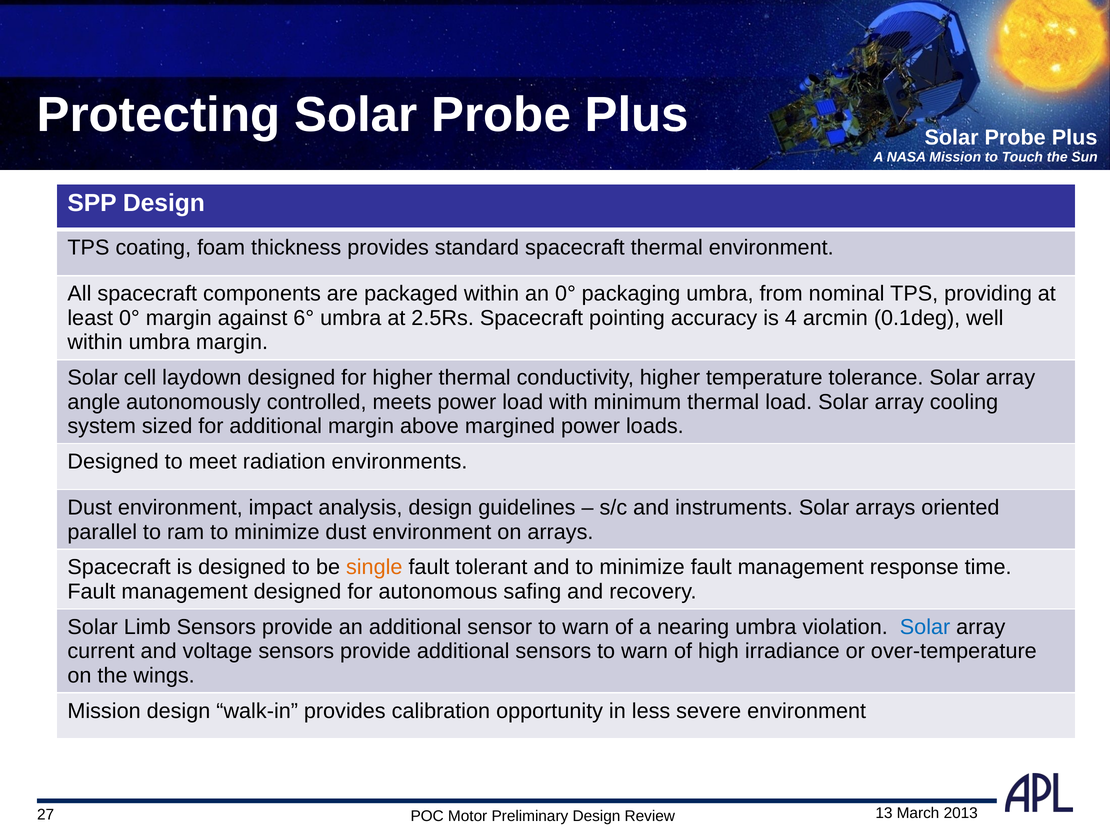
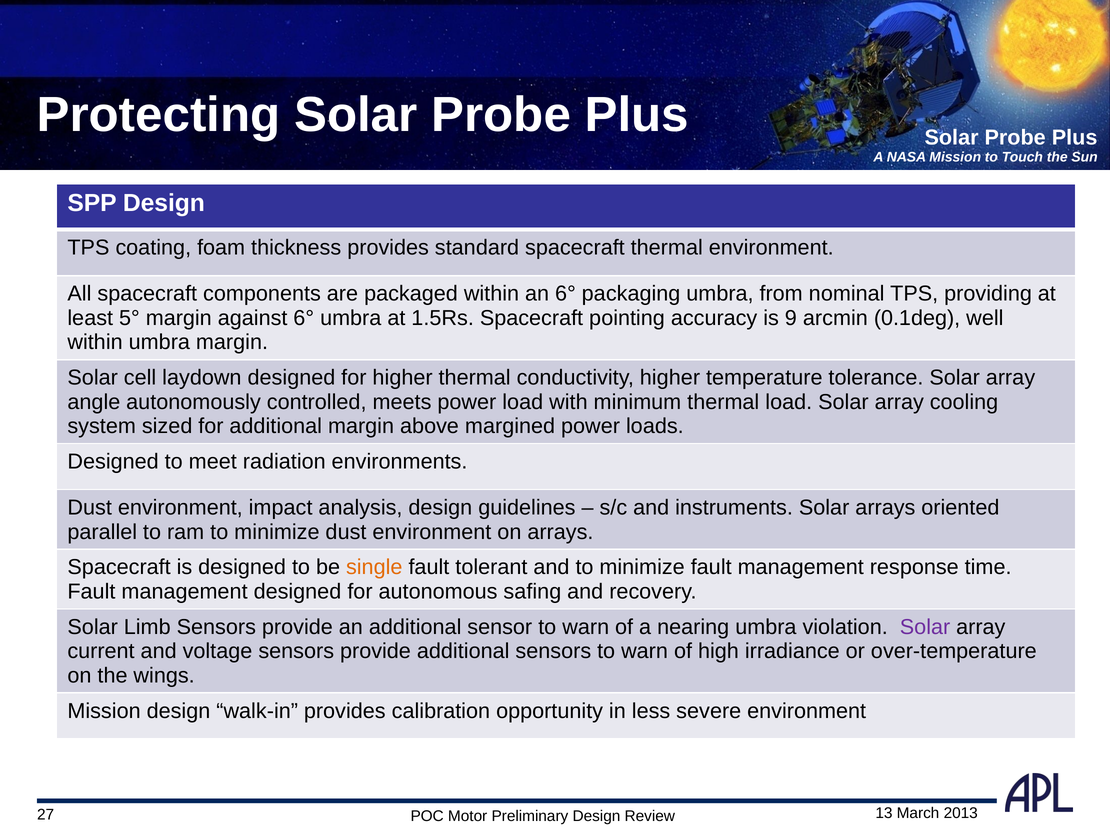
an 0°: 0° -> 6°
least 0°: 0° -> 5°
2.5Rs: 2.5Rs -> 1.5Rs
4: 4 -> 9
Solar at (925, 627) colour: blue -> purple
